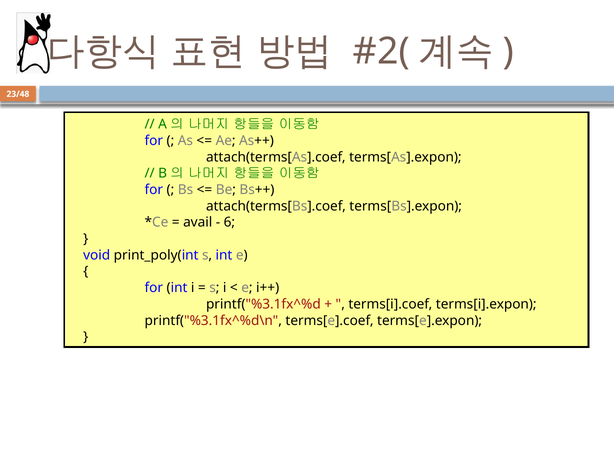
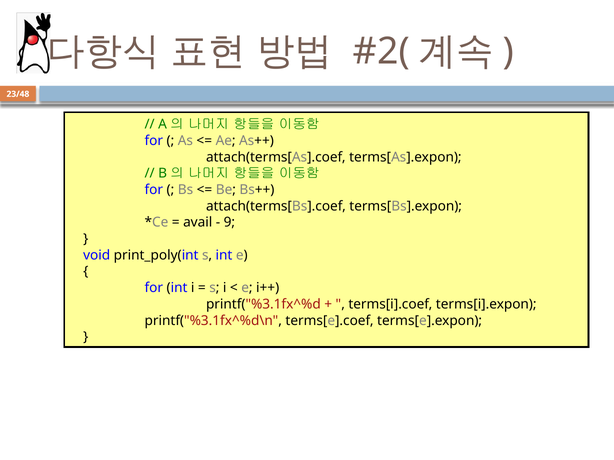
6: 6 -> 9
